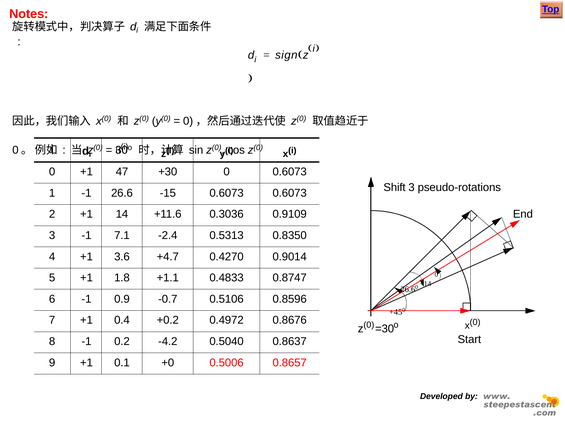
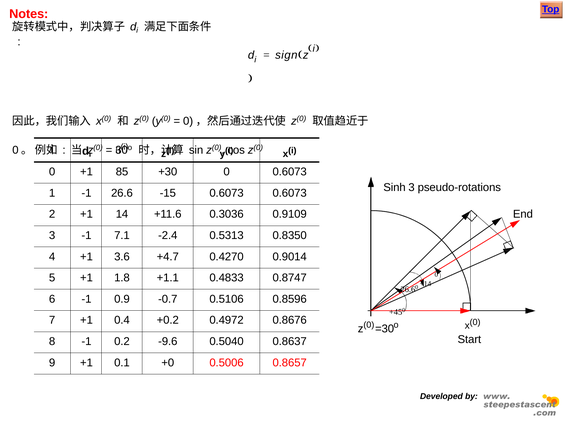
47: 47 -> 85
Shift: Shift -> Sinh
-4.2: -4.2 -> -9.6
